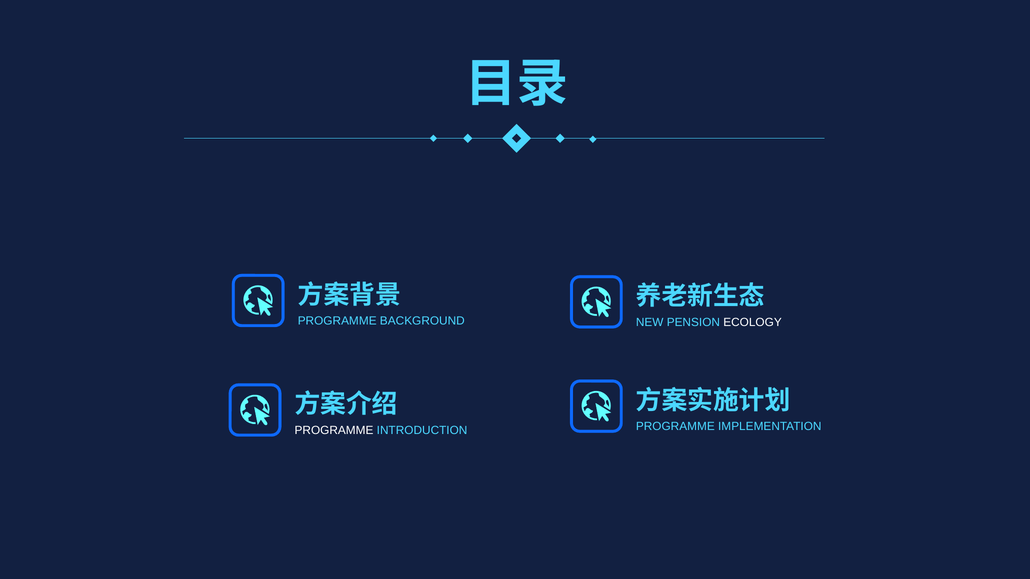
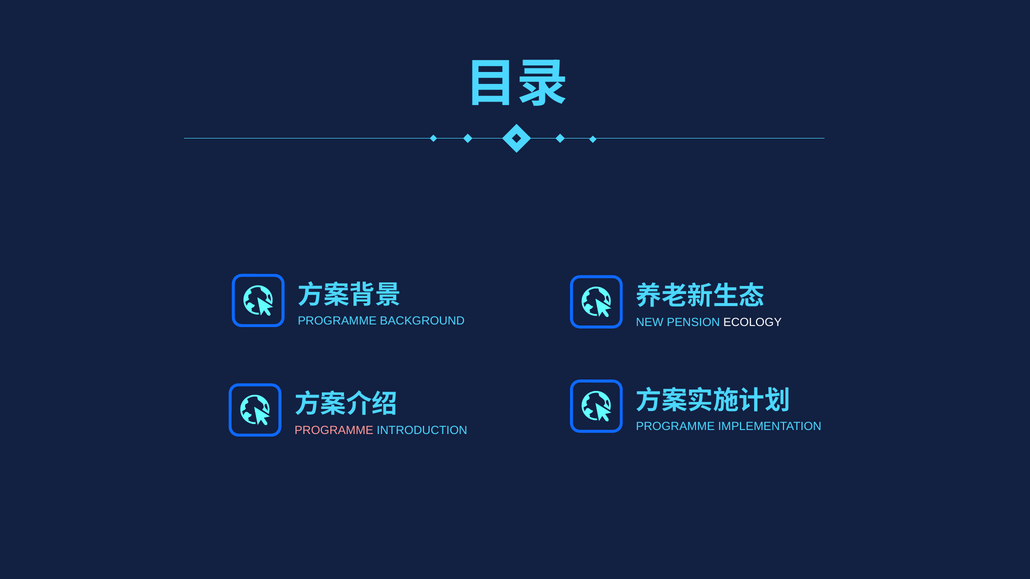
PROGRAMME at (334, 431) colour: white -> pink
